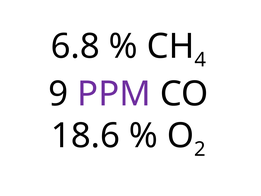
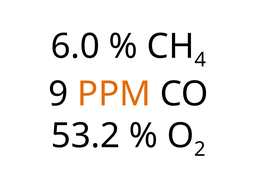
6.8: 6.8 -> 6.0
PPM colour: purple -> orange
18.6: 18.6 -> 53.2
